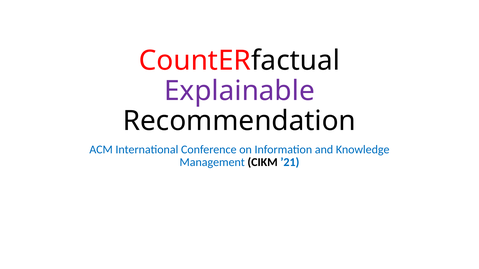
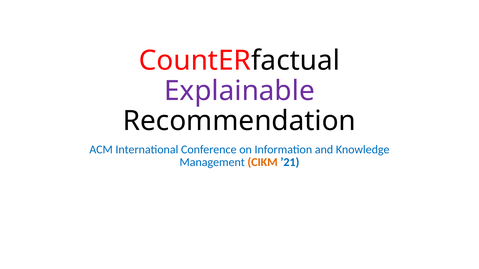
CIKM colour: black -> orange
